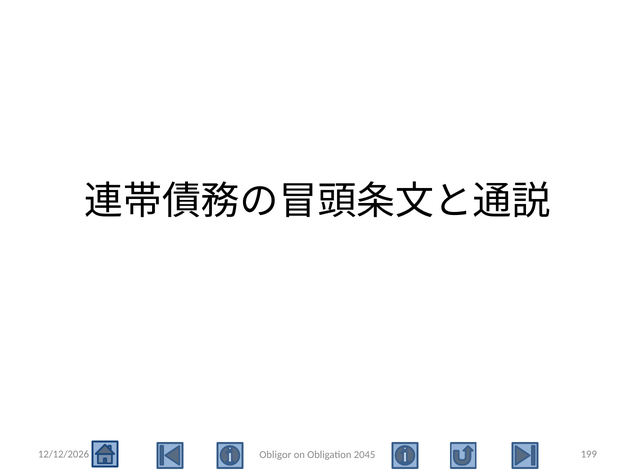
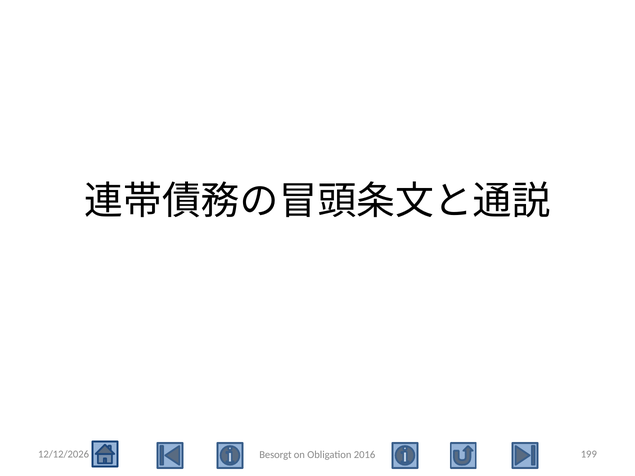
Obligor: Obligor -> Besorgt
2045: 2045 -> 2016
